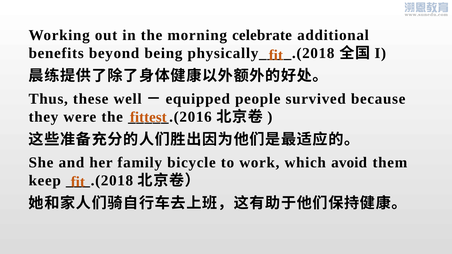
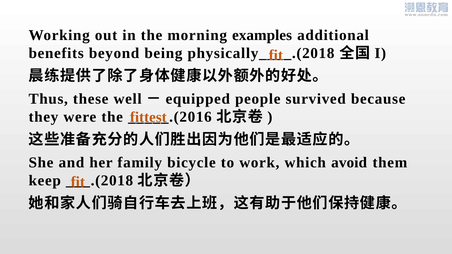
celebrate: celebrate -> examples
